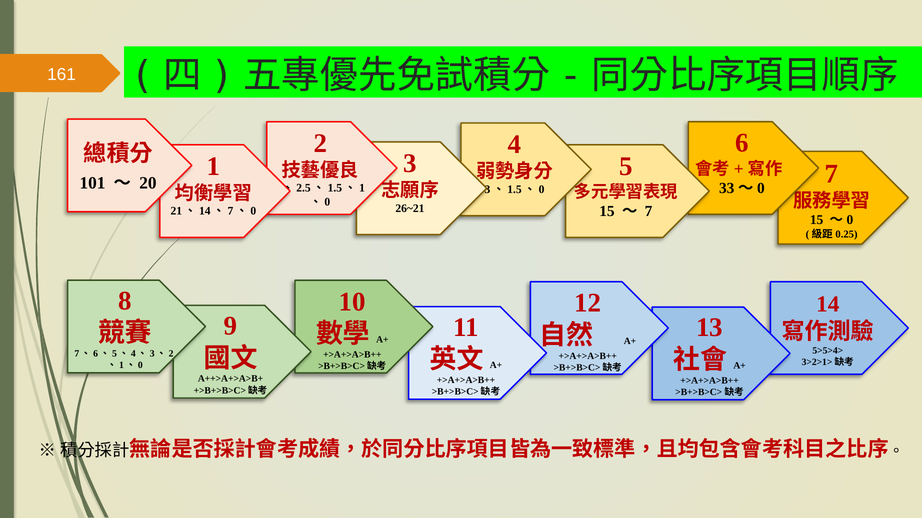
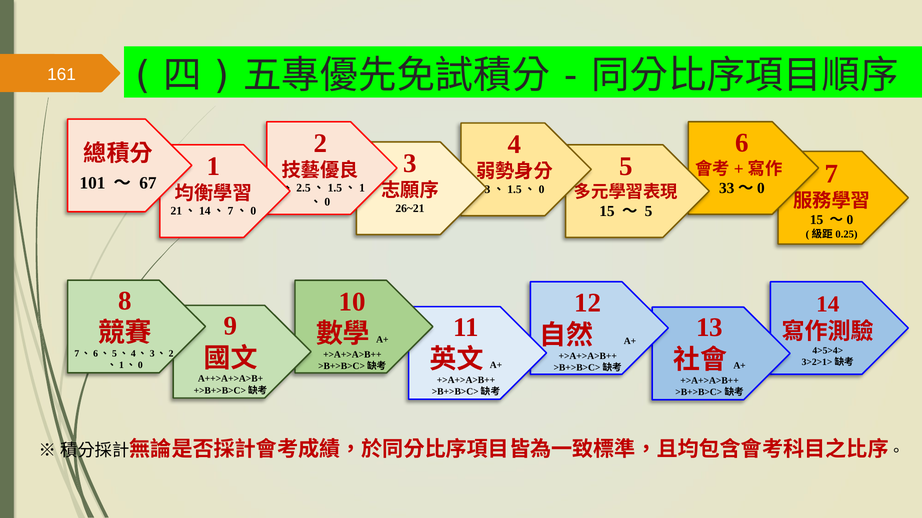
20: 20 -> 67
7 at (648, 212): 7 -> 5
5>5>4>: 5>5>4> -> 4>5>4>
